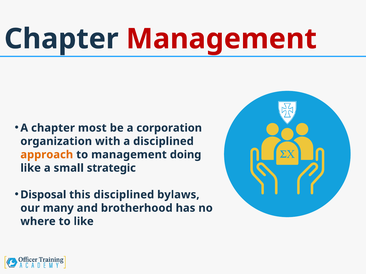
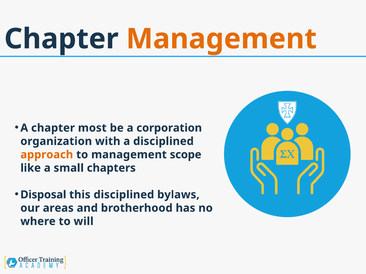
Management at (221, 39) colour: red -> orange
doing: doing -> scope
strategic: strategic -> chapters
many: many -> areas
to like: like -> will
